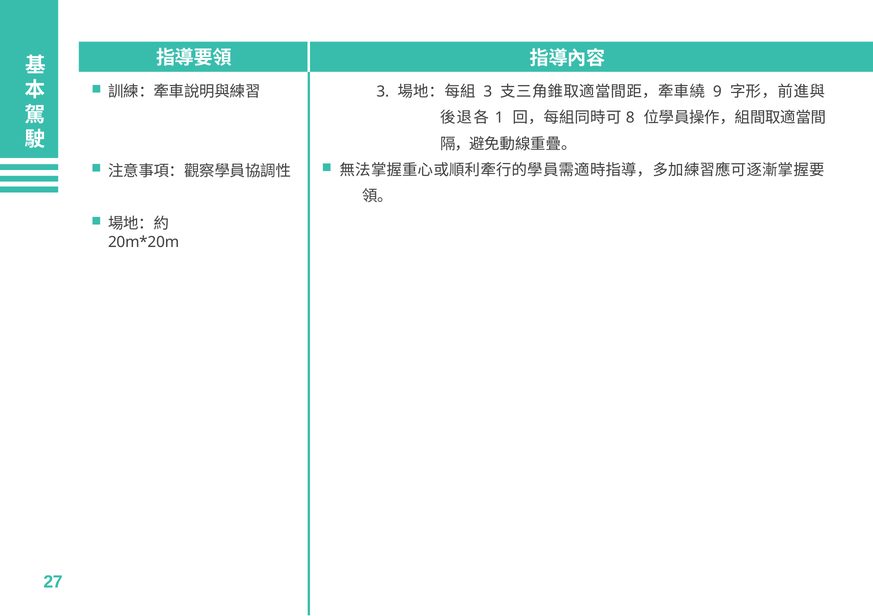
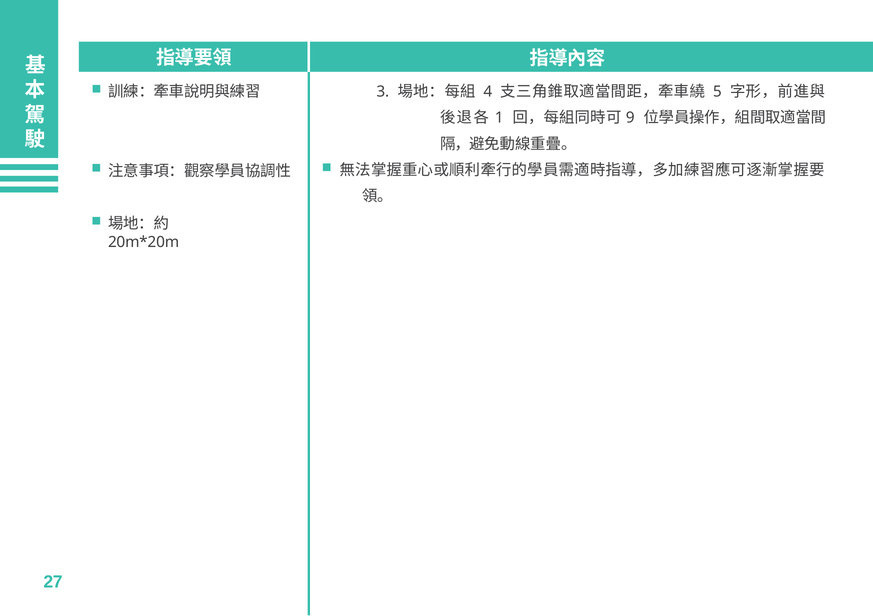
3 at (488, 92): 3 -> 4
9: 9 -> 5
8: 8 -> 9
